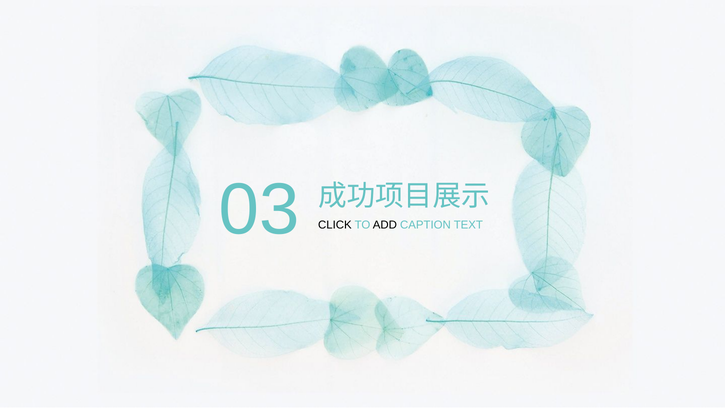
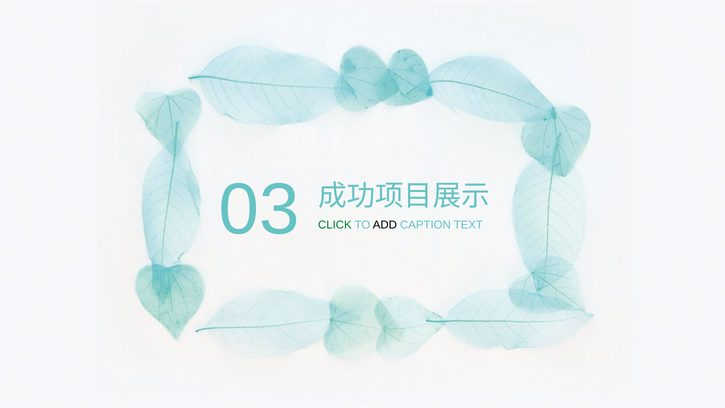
CLICK colour: black -> green
